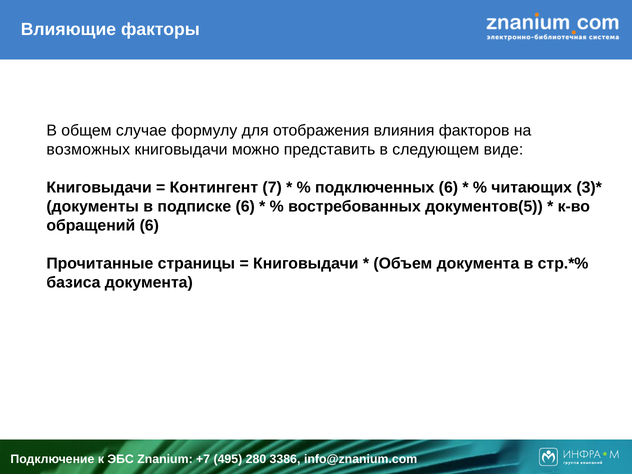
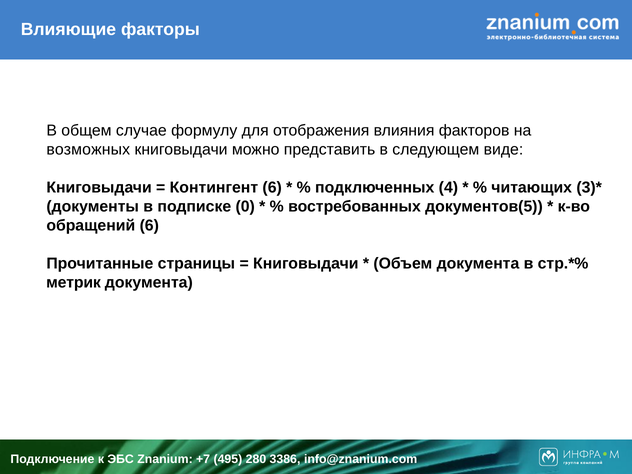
Контингент 7: 7 -> 6
подключенных 6: 6 -> 4
подписке 6: 6 -> 0
базиса: базиса -> метрик
